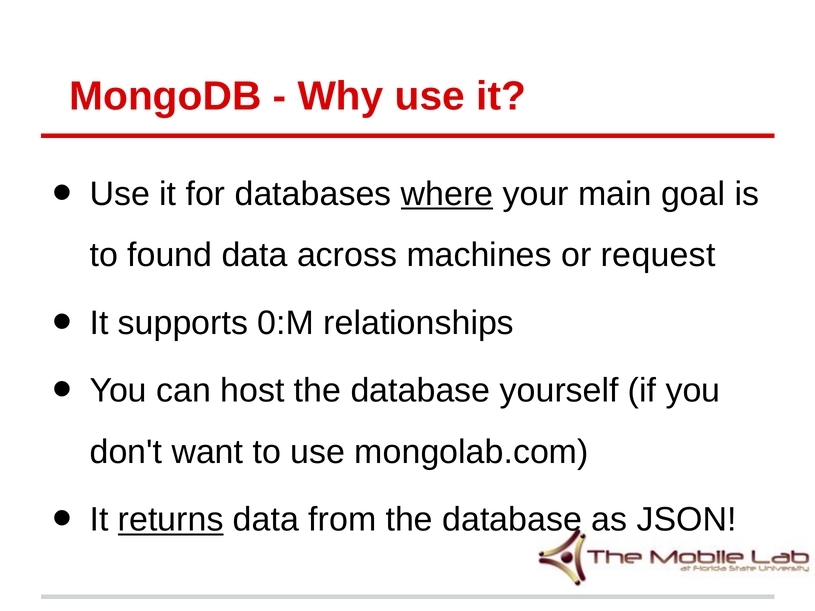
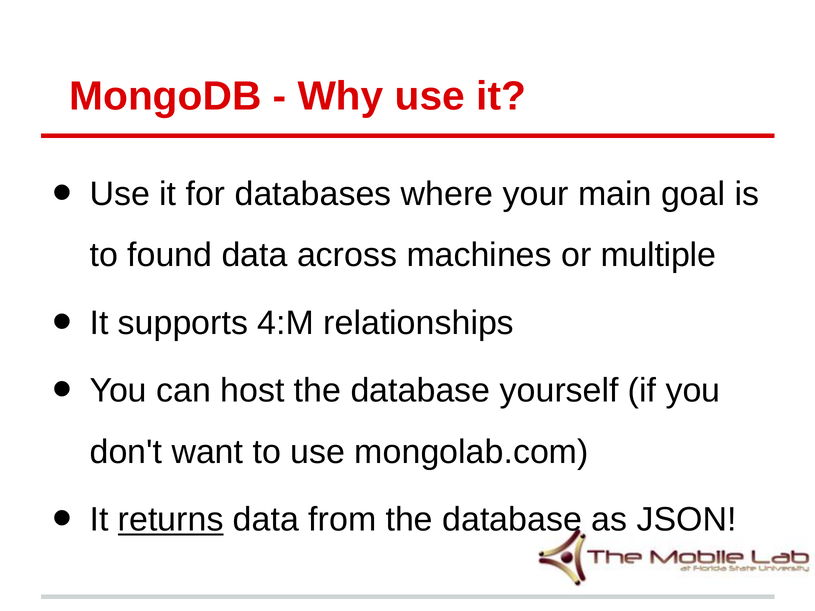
where underline: present -> none
request: request -> multiple
0:M: 0:M -> 4:M
